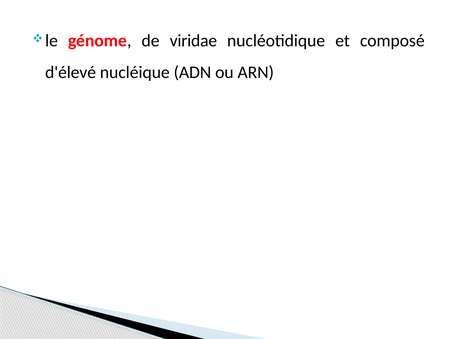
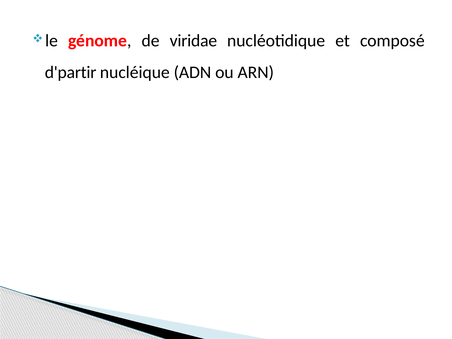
d'élevé: d'élevé -> d'partir
